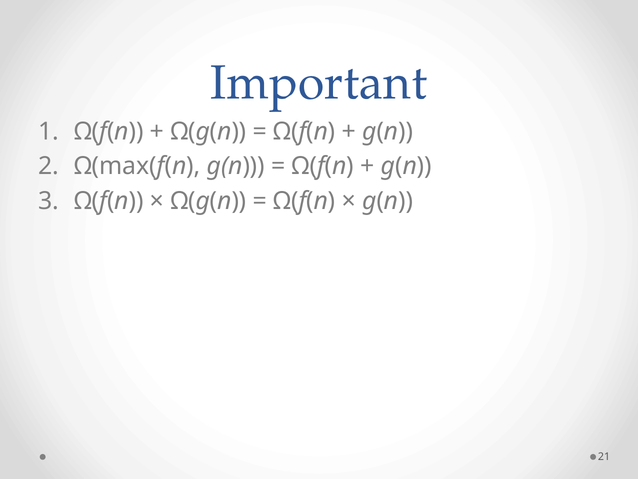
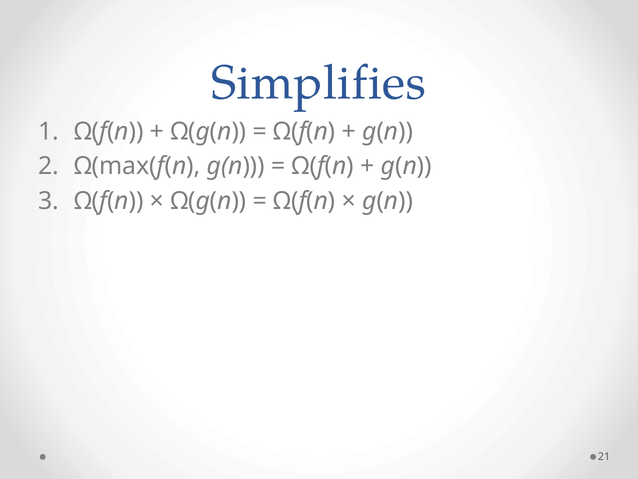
Important: Important -> Simplifies
